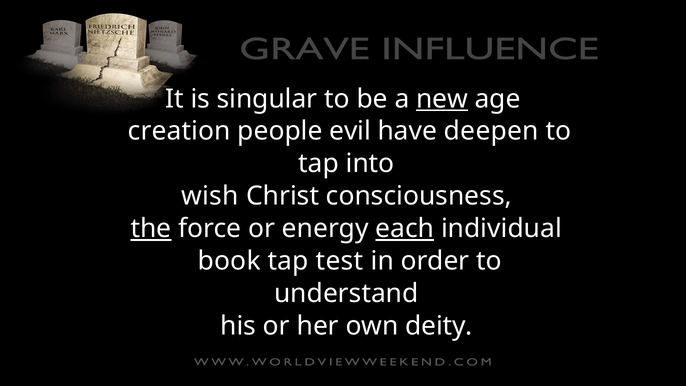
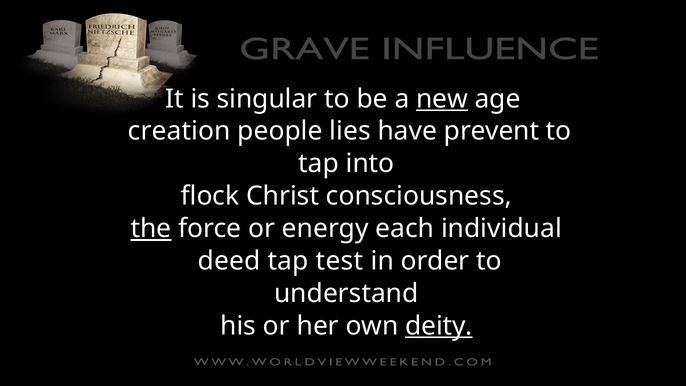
evil: evil -> lies
deepen: deepen -> prevent
wish: wish -> flock
each underline: present -> none
book: book -> deed
deity underline: none -> present
